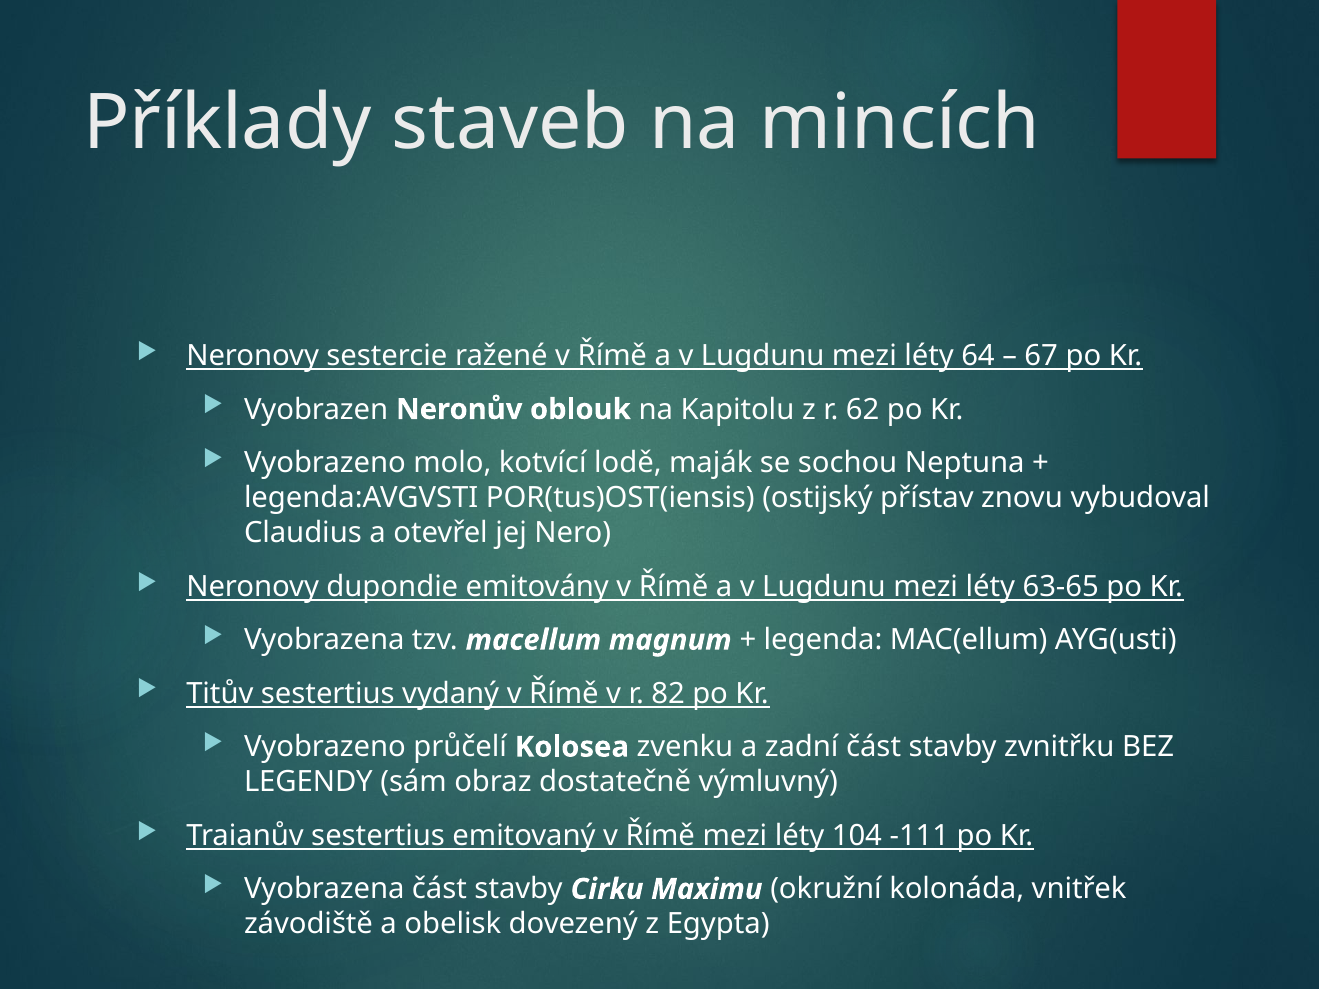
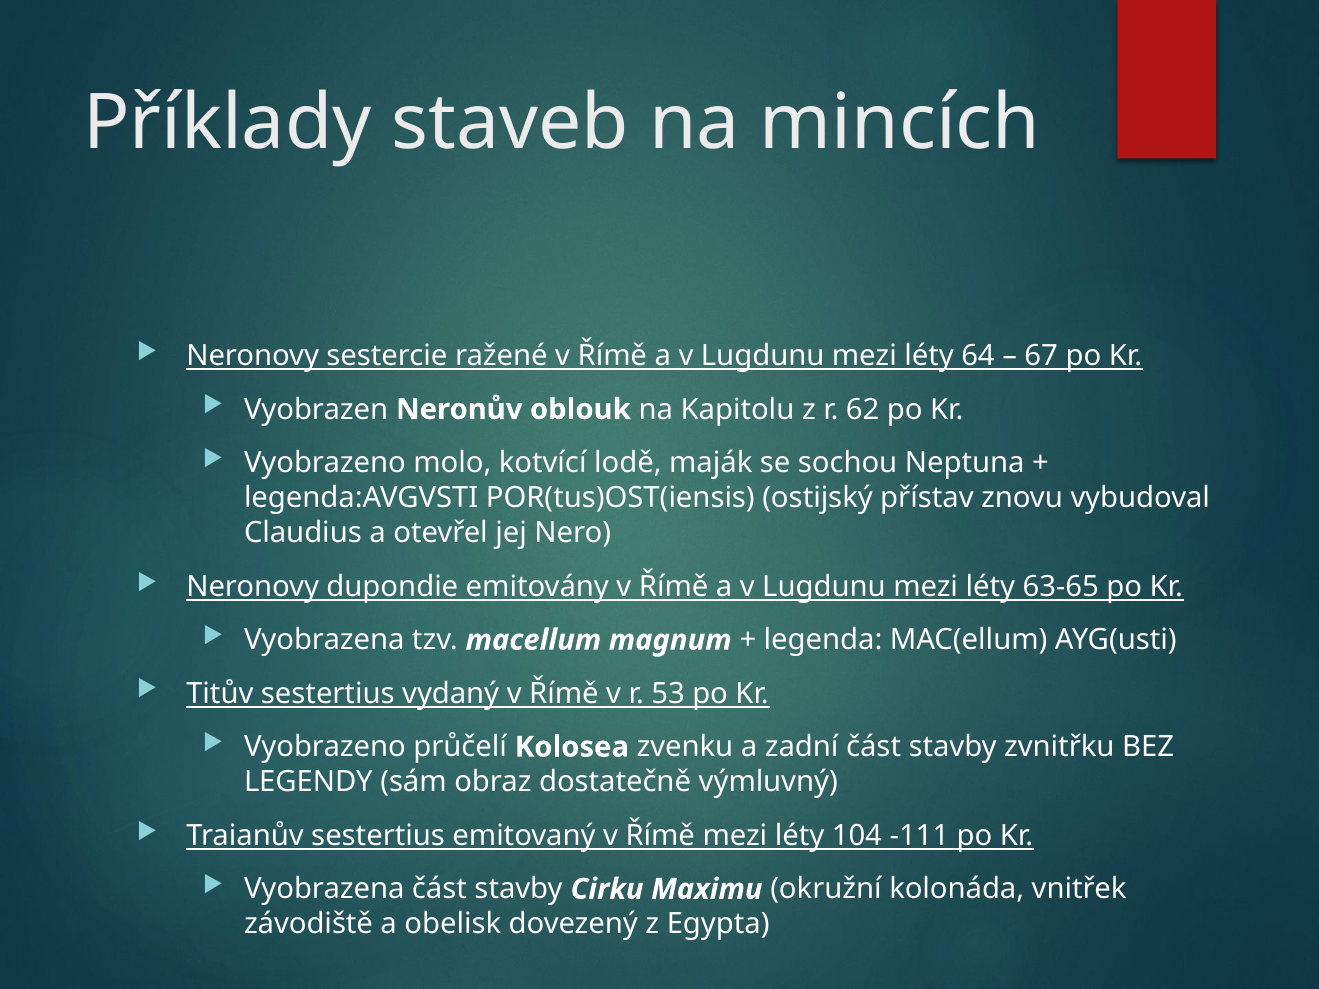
82: 82 -> 53
